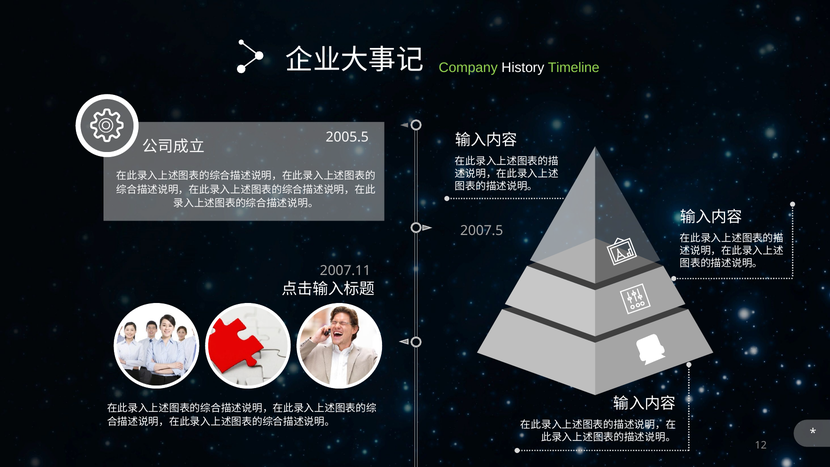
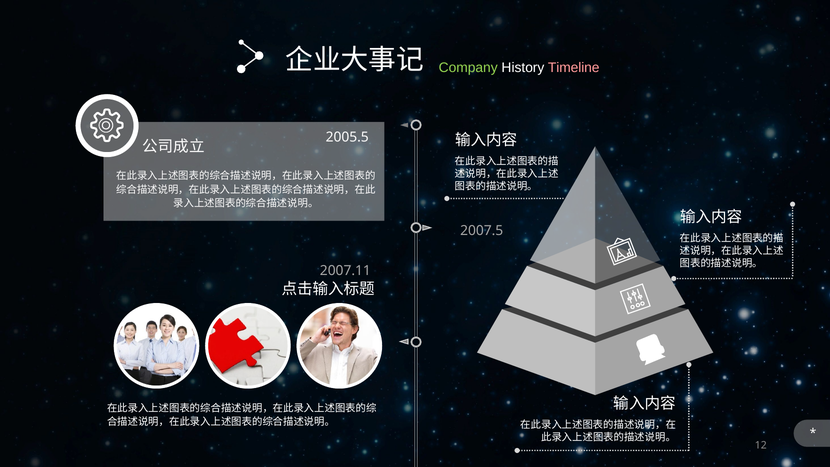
Timeline colour: light green -> pink
